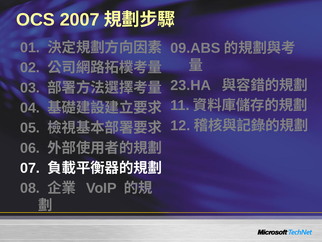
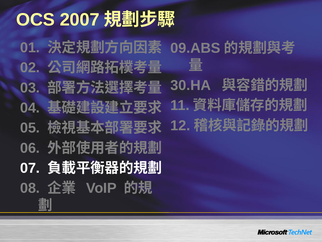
23.HA: 23.HA -> 30.HA
